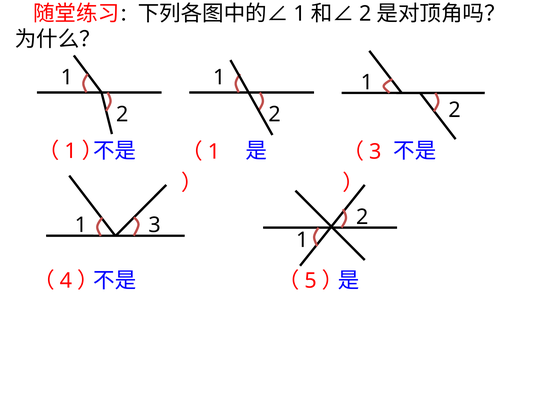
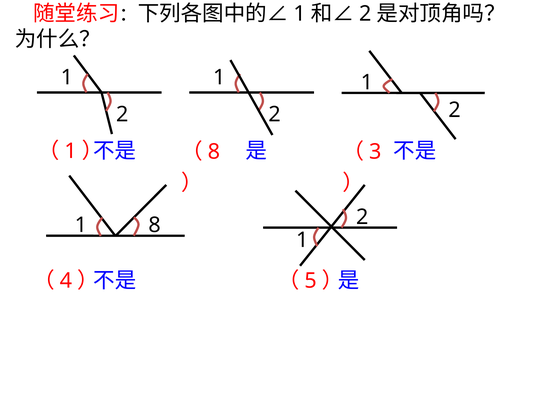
1 at (214, 152): 1 -> 8
1 3: 3 -> 8
